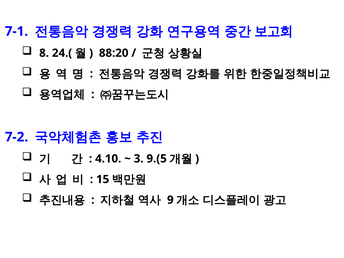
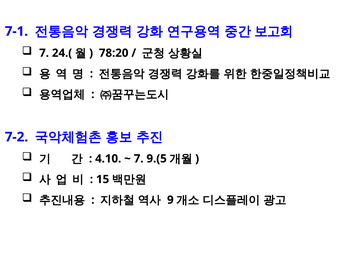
8 at (44, 53): 8 -> 7
88:20: 88:20 -> 78:20
3 at (139, 159): 3 -> 7
